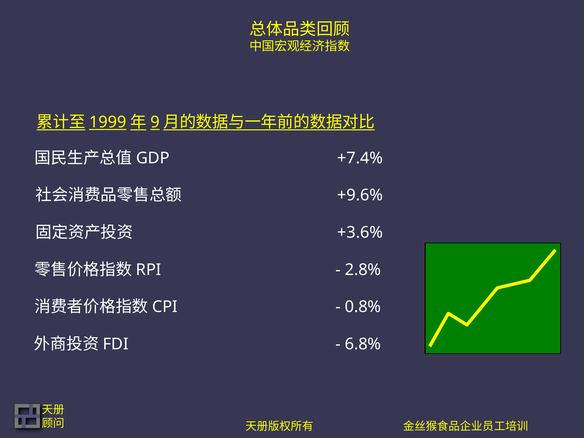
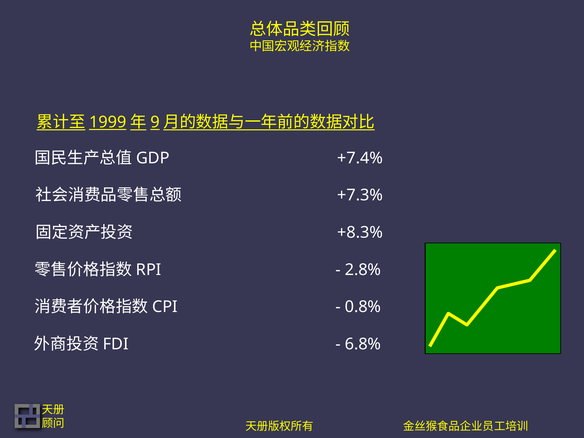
+9.6%: +9.6% -> +7.3%
+3.6%: +3.6% -> +8.3%
